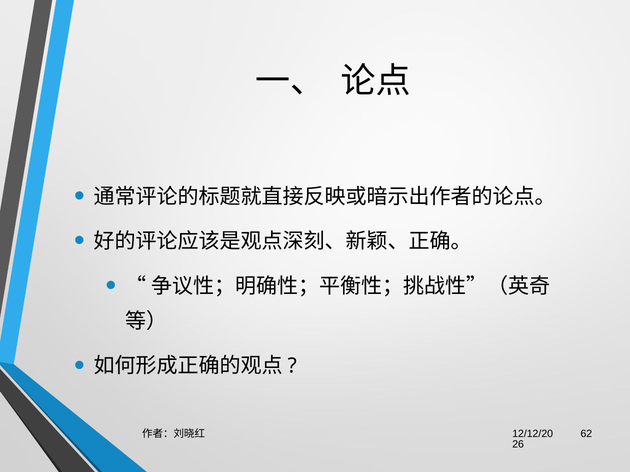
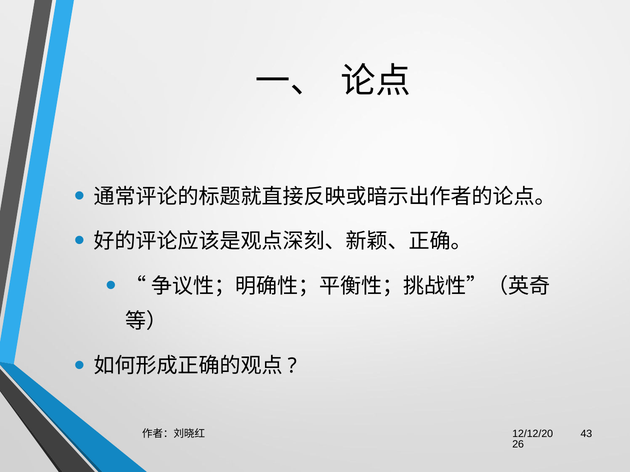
62: 62 -> 43
